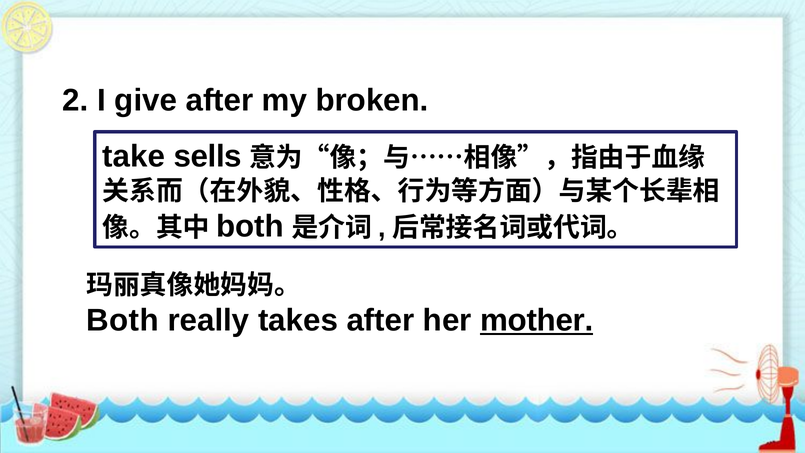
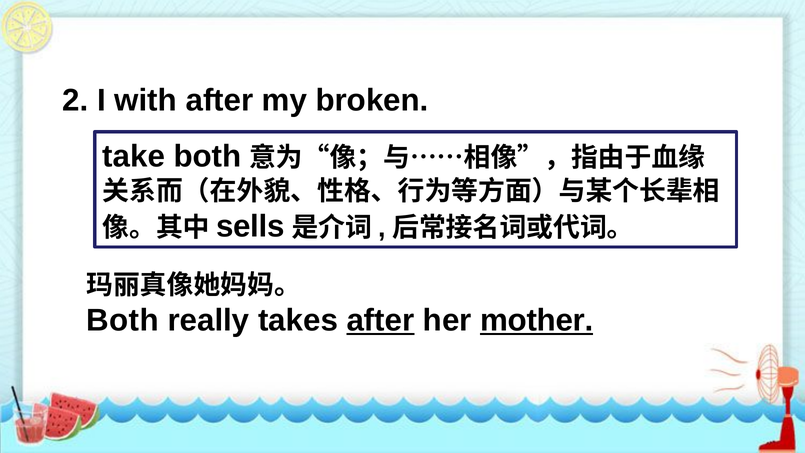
give: give -> with
take sells: sells -> both
both at (250, 226): both -> sells
after at (380, 321) underline: none -> present
